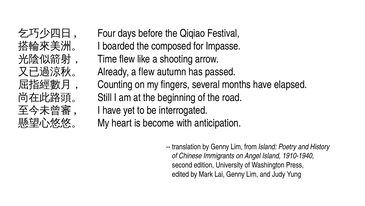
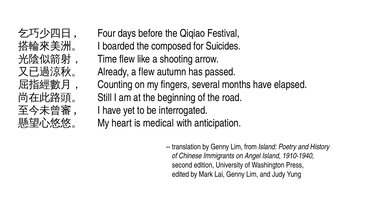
Impasse: Impasse -> Suicides
become: become -> medical
